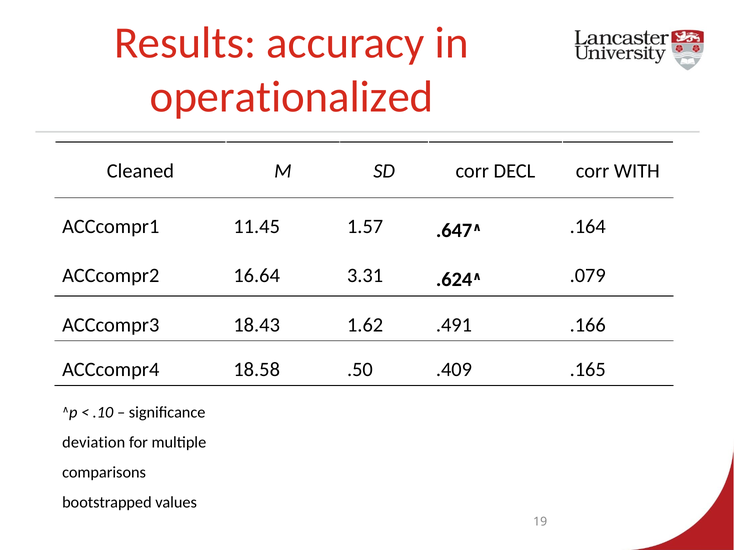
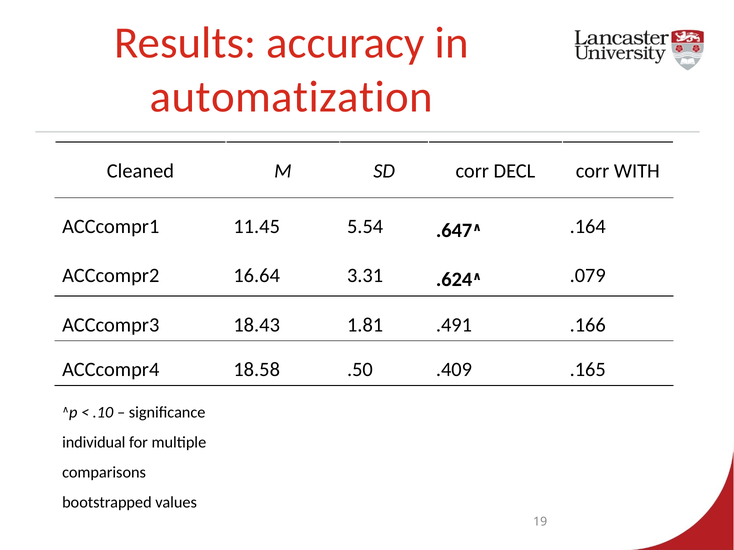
operationalized: operationalized -> automatization
1.57: 1.57 -> 5.54
1.62: 1.62 -> 1.81
deviation: deviation -> individual
